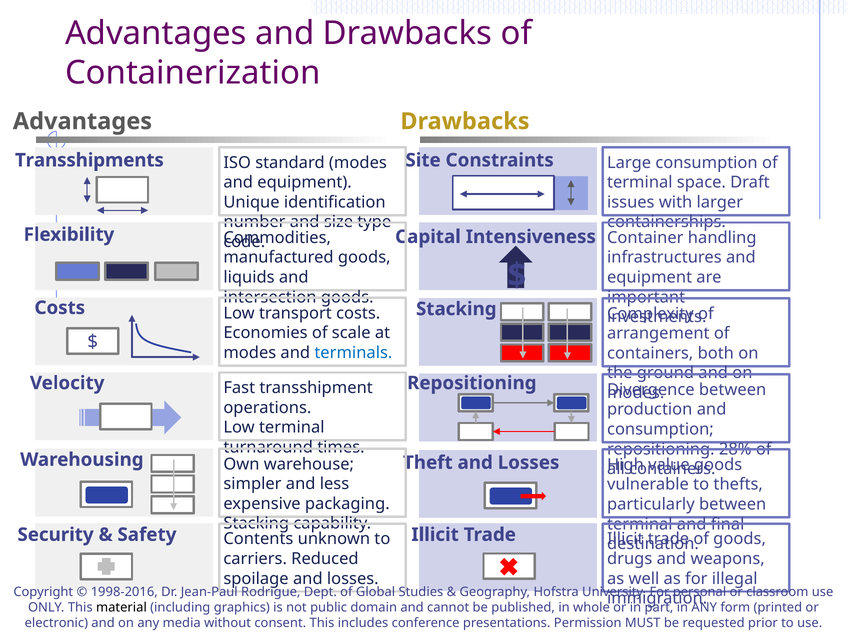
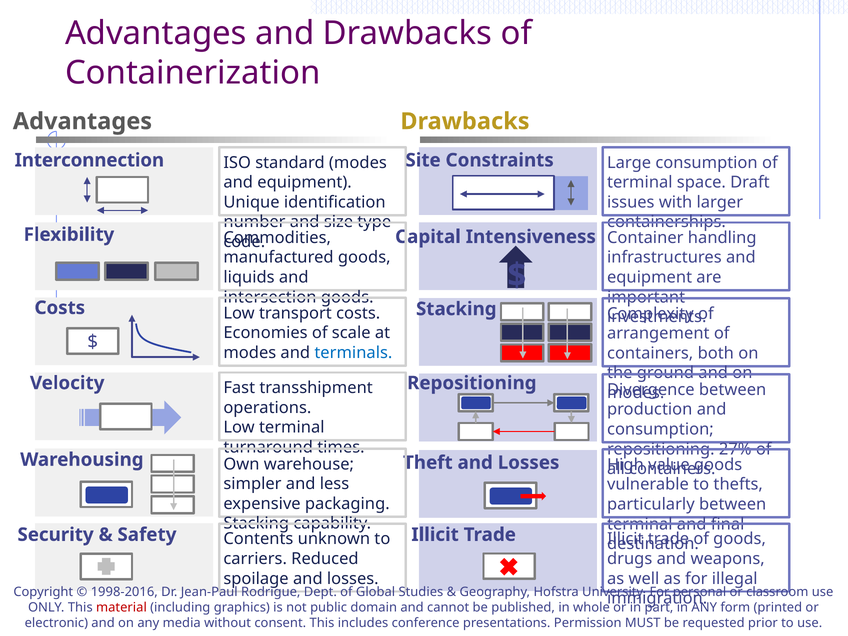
Transshipments: Transshipments -> Interconnection
28%: 28% -> 27%
material colour: black -> red
